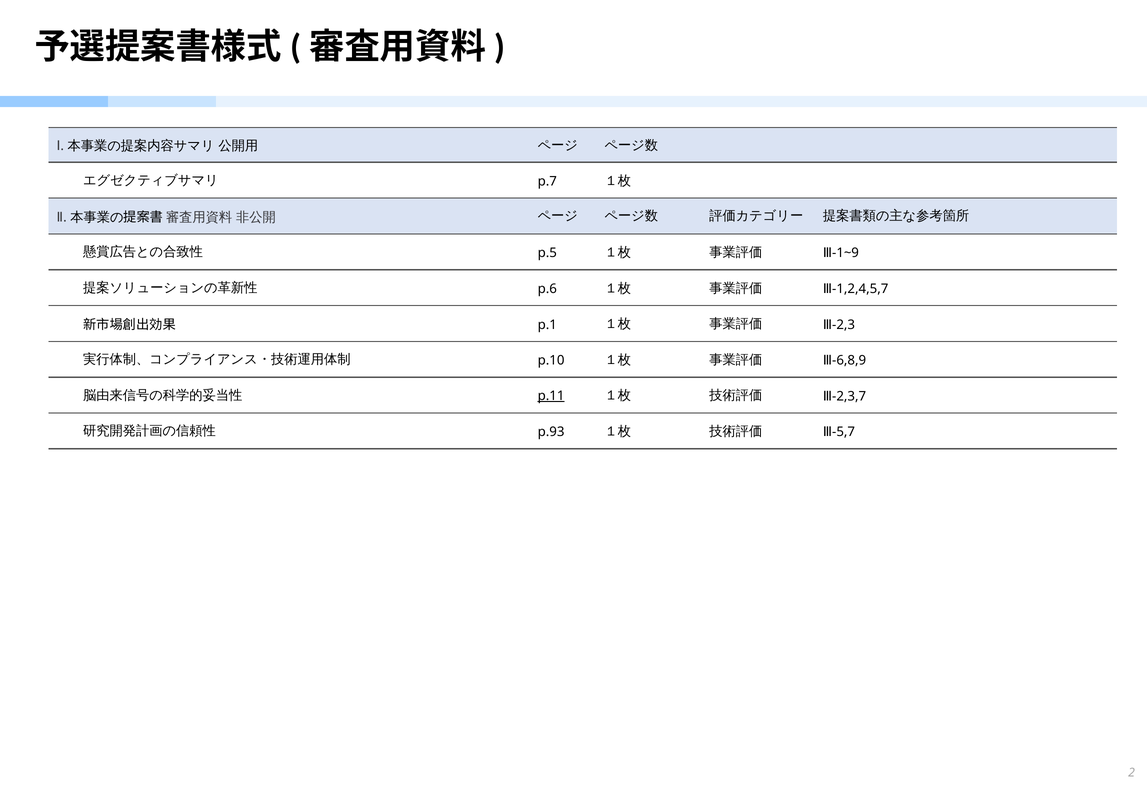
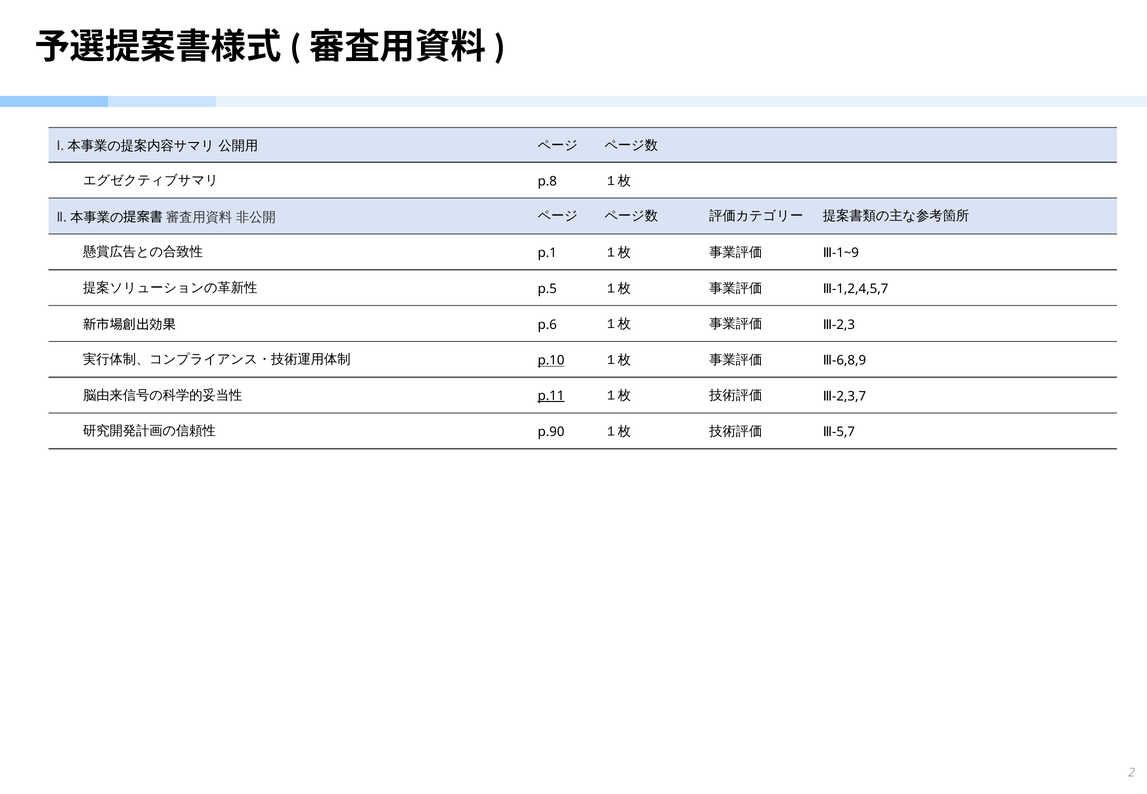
p.7: p.7 -> p.8
p.5: p.5 -> p.1
p.6: p.6 -> p.5
p.1: p.1 -> p.6
p.10 underline: none -> present
p.93: p.93 -> p.90
